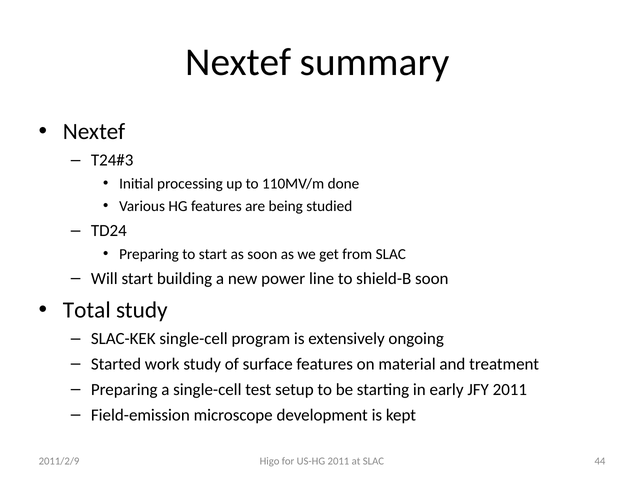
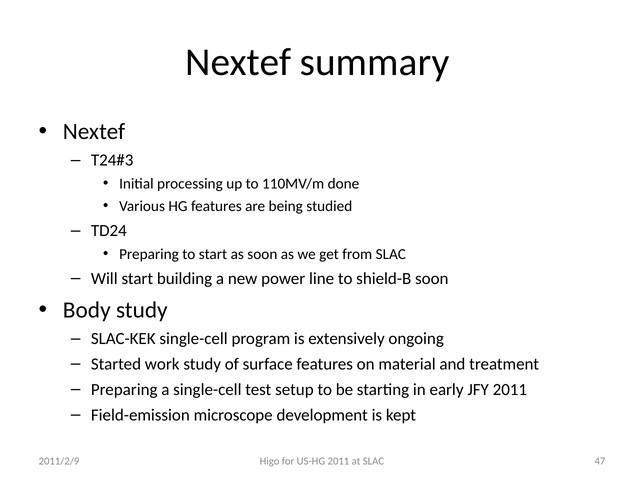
Total: Total -> Body
44: 44 -> 47
